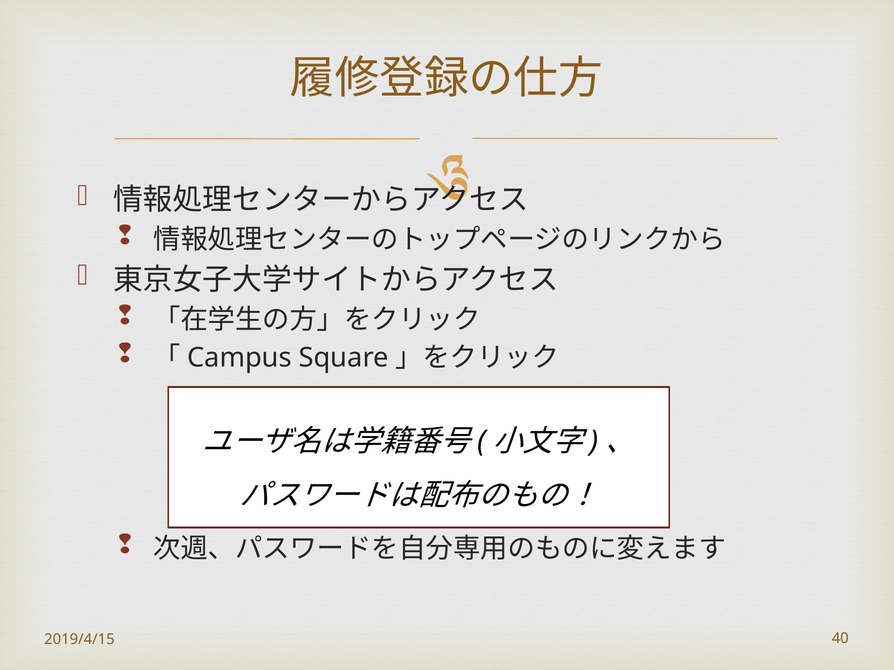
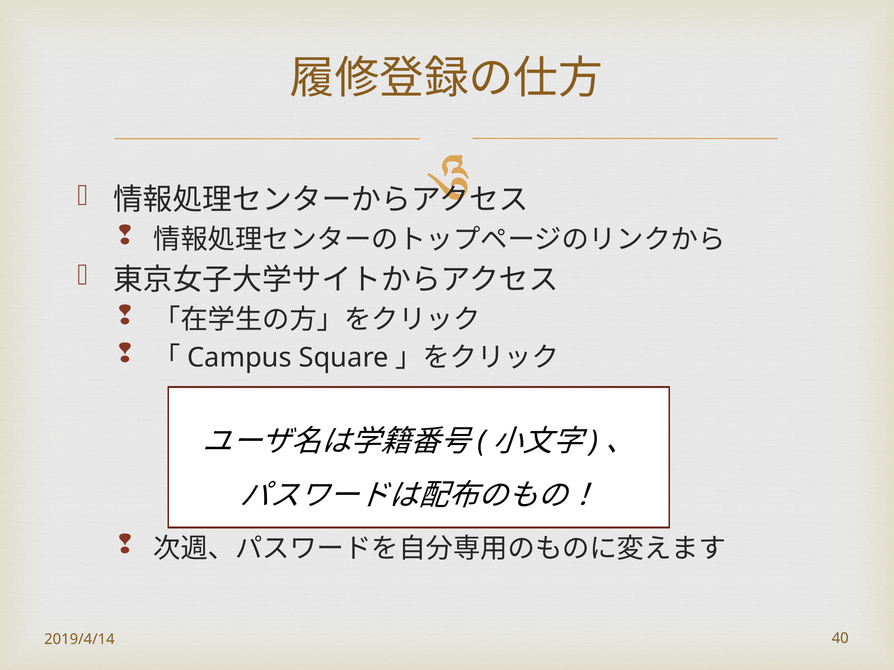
2019/4/15: 2019/4/15 -> 2019/4/14
